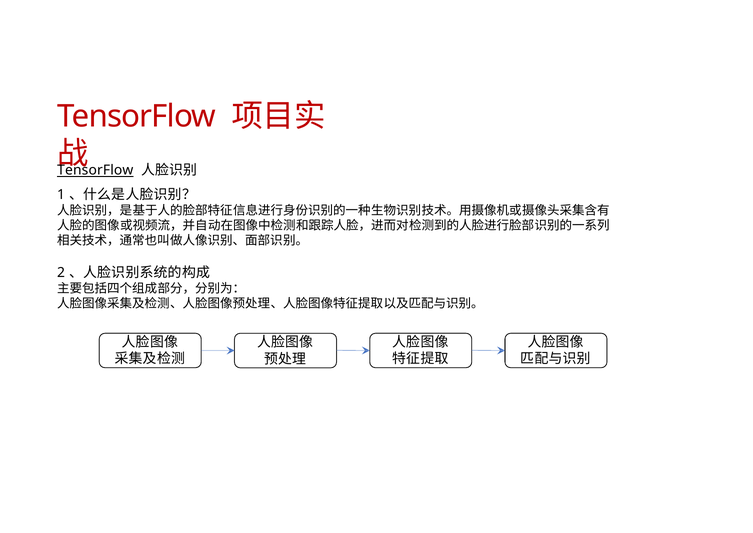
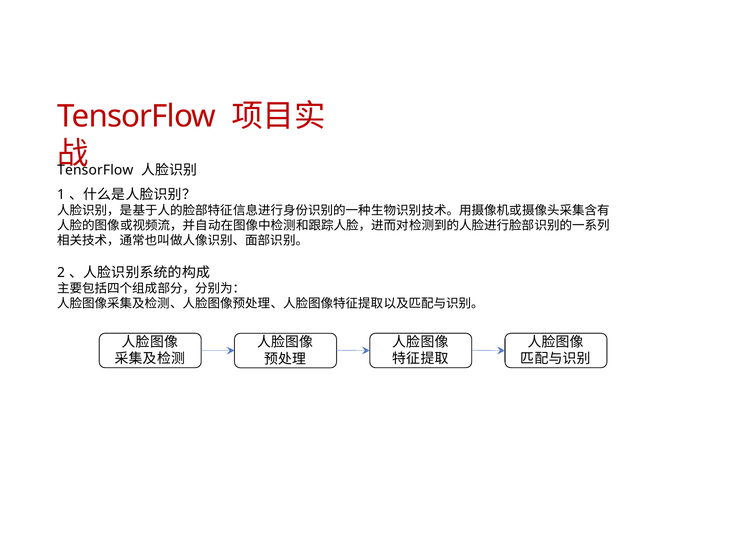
TensorFlow at (95, 170) underline: present -> none
